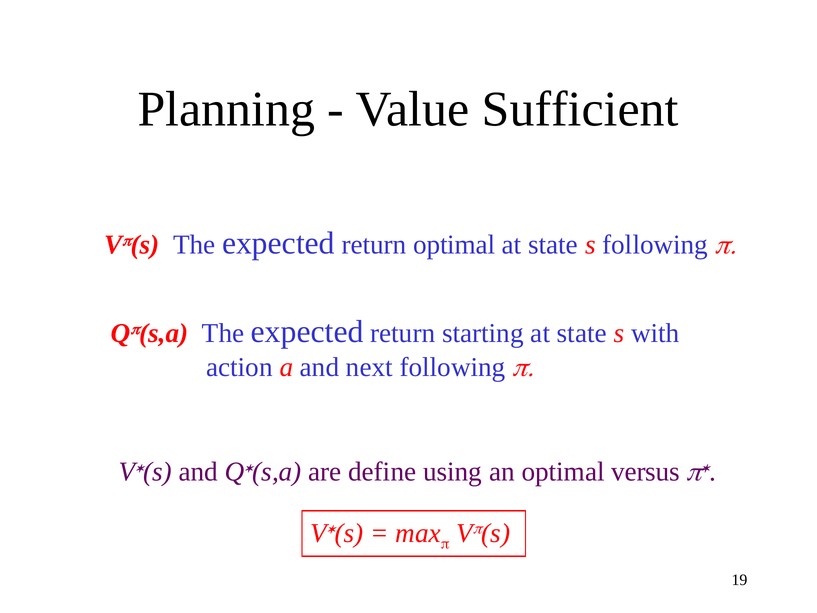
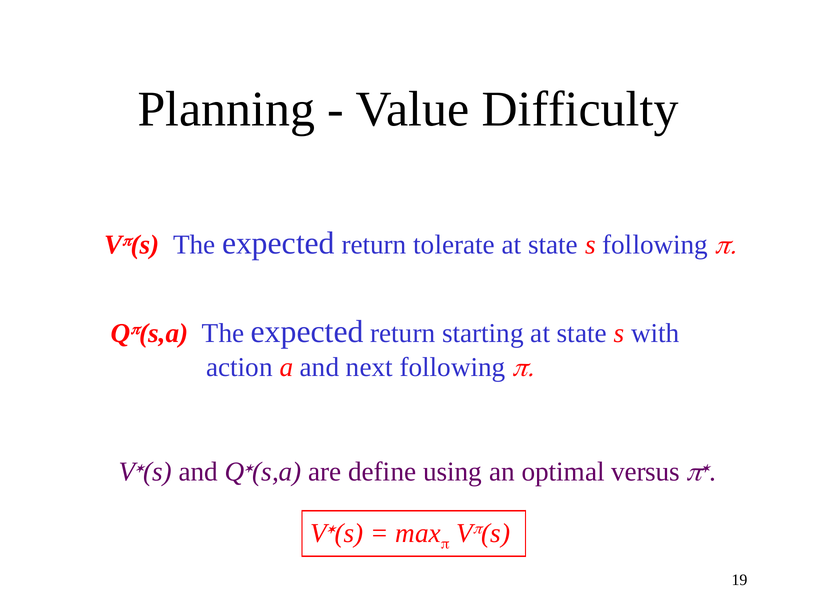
Sufficient: Sufficient -> Difficulty
return optimal: optimal -> tolerate
